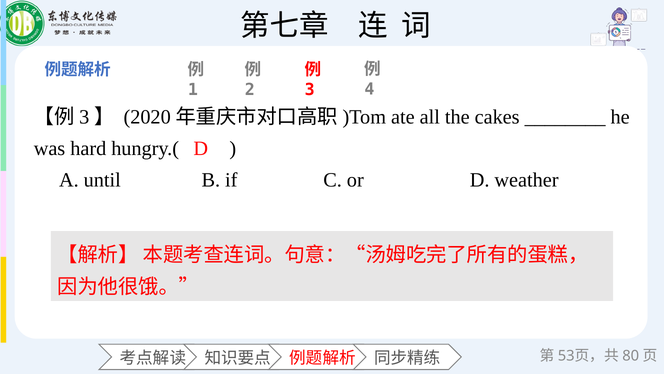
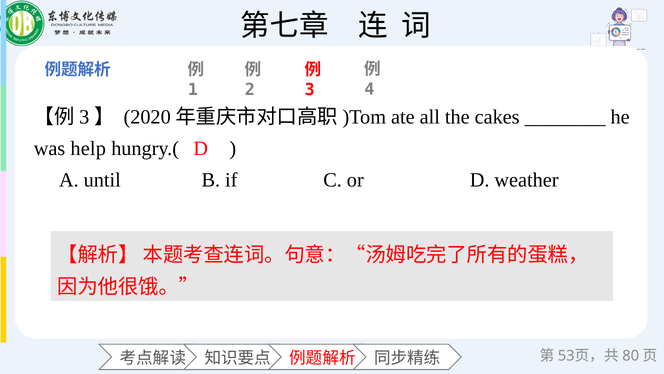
hard: hard -> help
